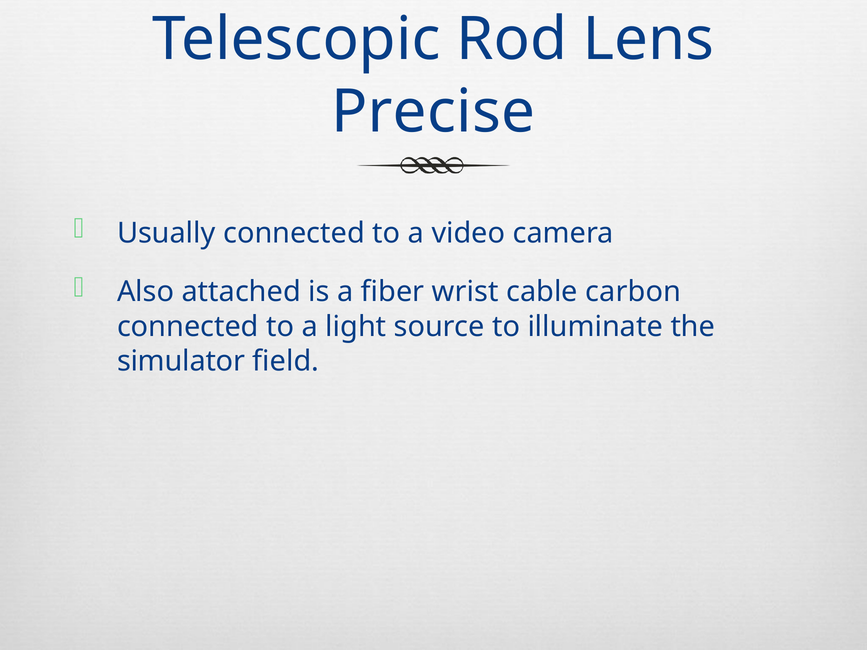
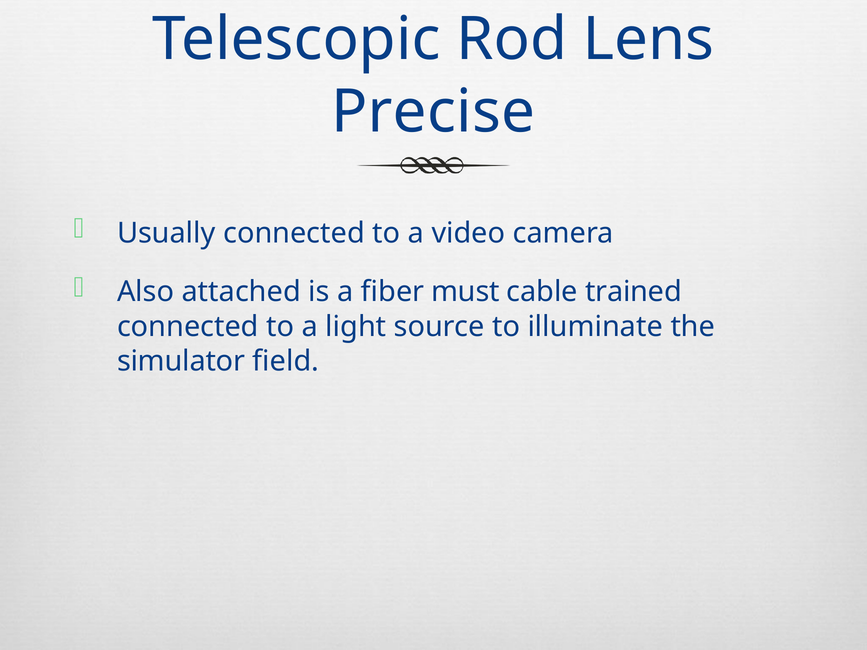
wrist: wrist -> must
carbon: carbon -> trained
